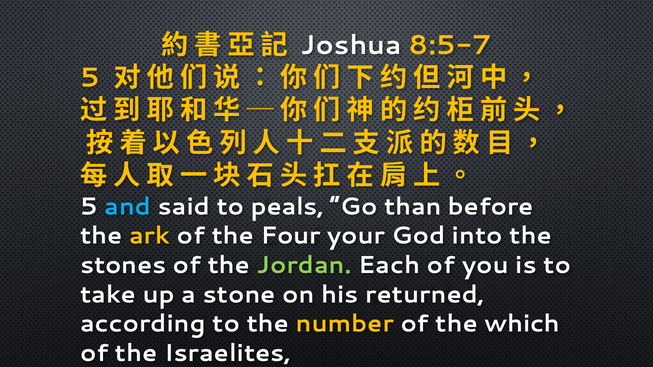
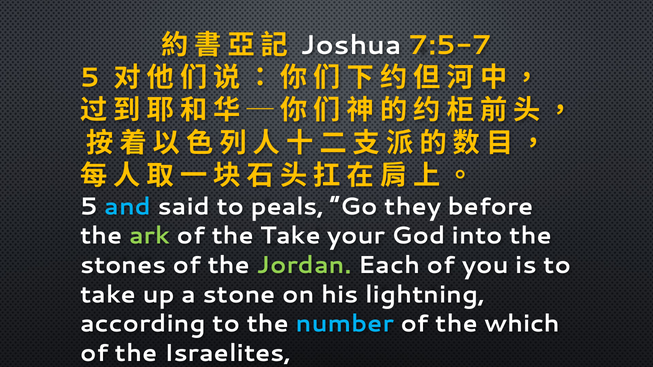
8:5-7: 8:5-7 -> 7:5-7
than: than -> they
ark colour: yellow -> light green
the Four: Four -> Take
returned: returned -> lightning
number colour: yellow -> light blue
